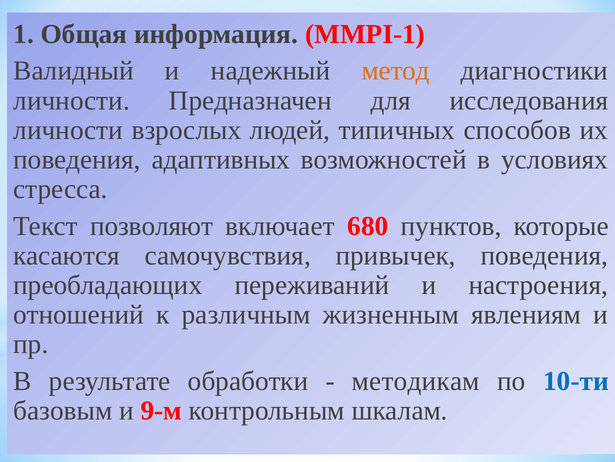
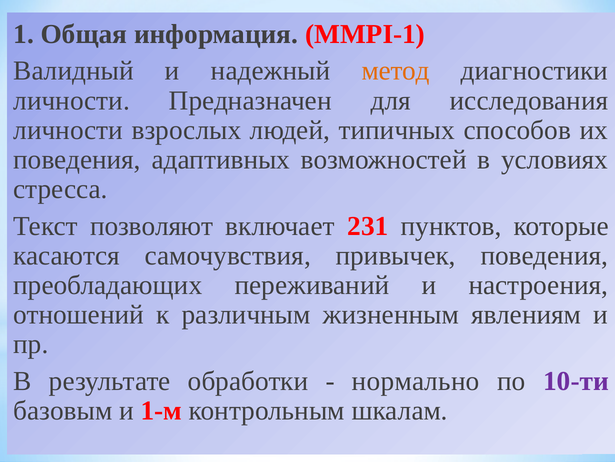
680: 680 -> 231
методикам: методикам -> нормально
10-ти colour: blue -> purple
9-м: 9-м -> 1-м
